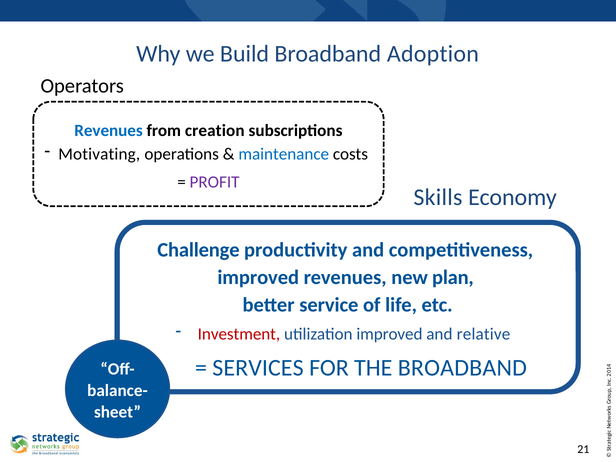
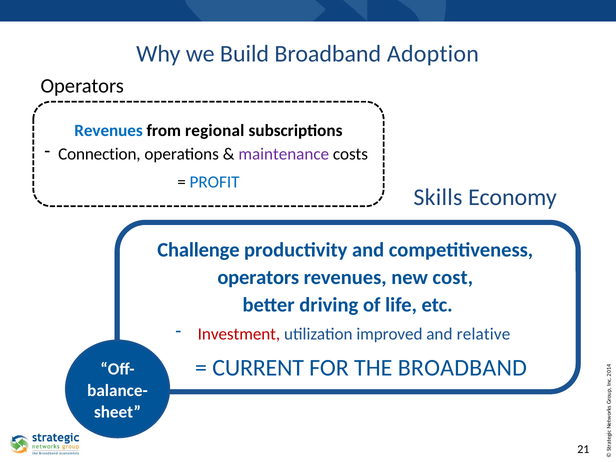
creation: creation -> regional
Motivating: Motivating -> Connection
maintenance colour: blue -> purple
PROFIT colour: purple -> blue
improved at (258, 277): improved -> operators
plan: plan -> cost
service: service -> driving
SERVICES: SERVICES -> CURRENT
